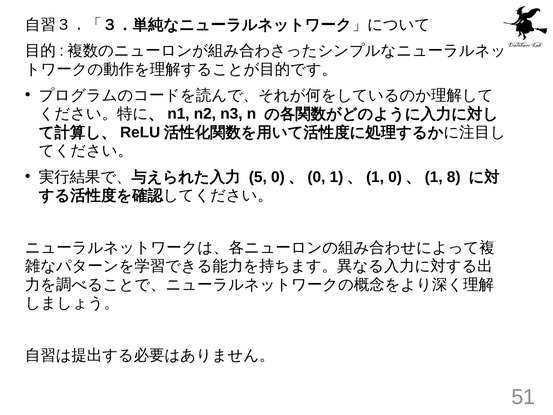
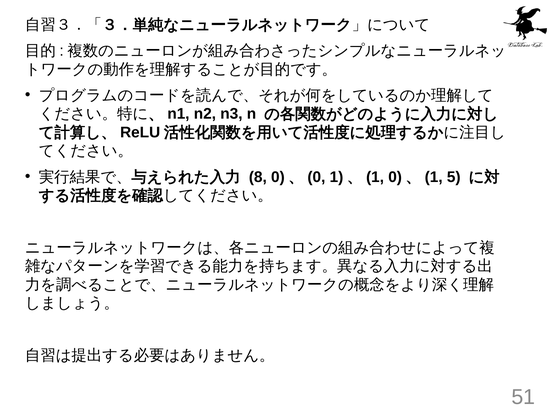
5: 5 -> 8
8: 8 -> 5
